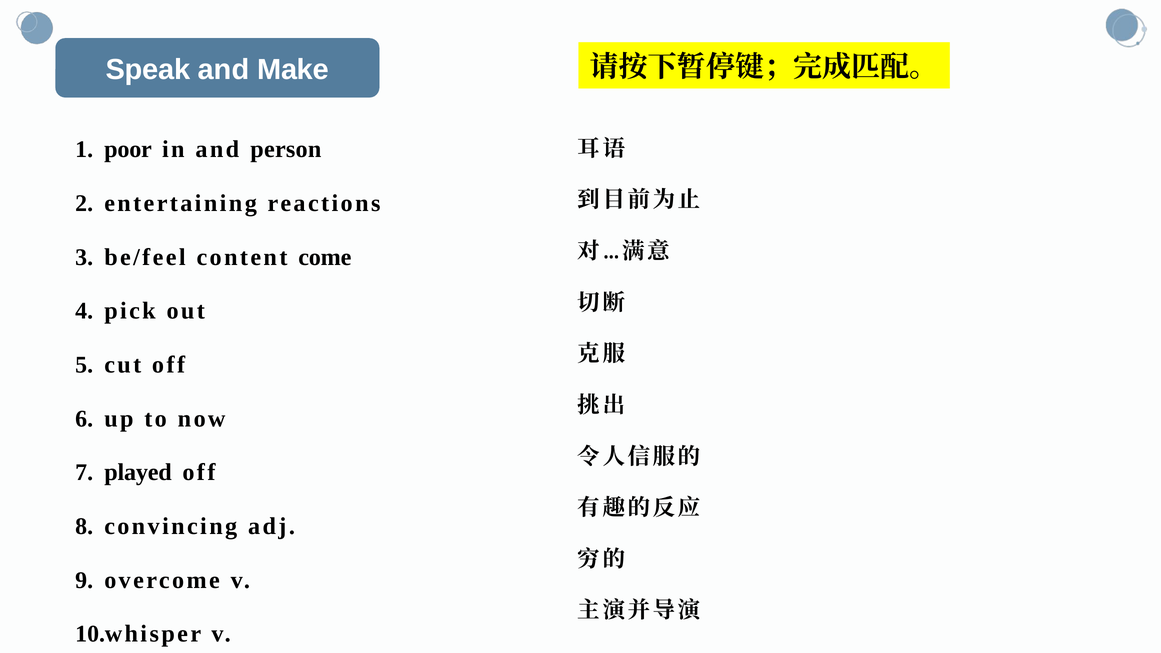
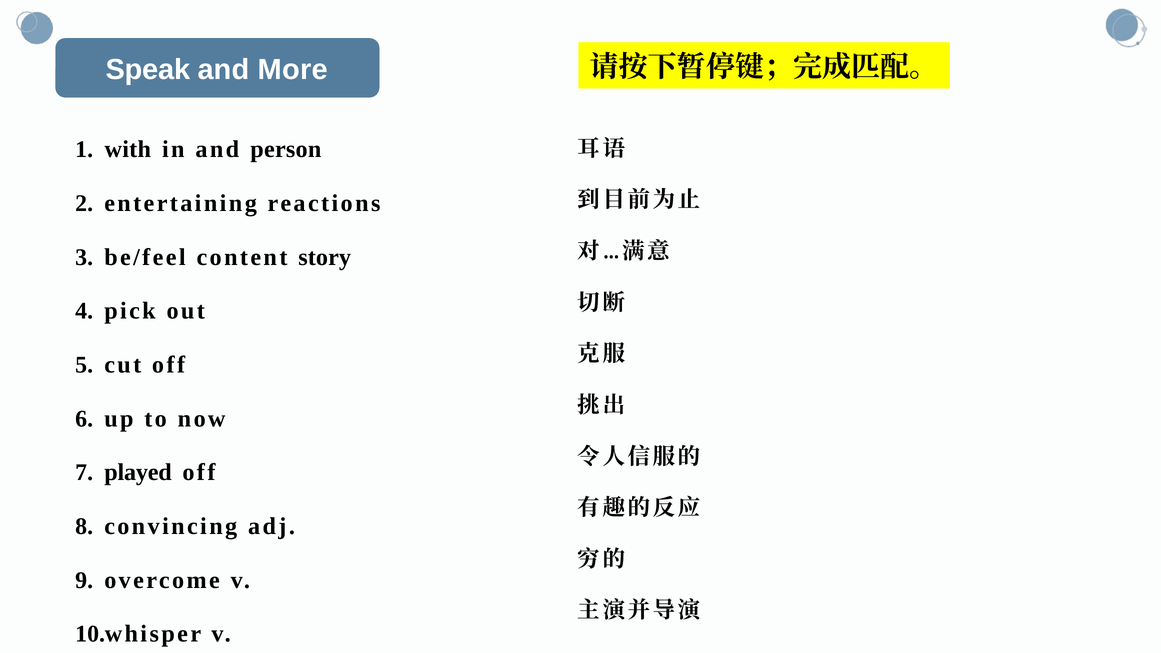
Make: Make -> More
poor: poor -> with
come: come -> story
